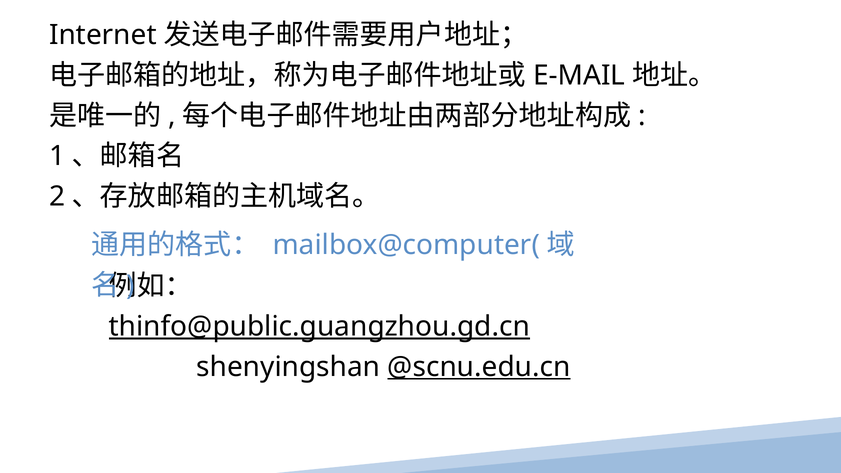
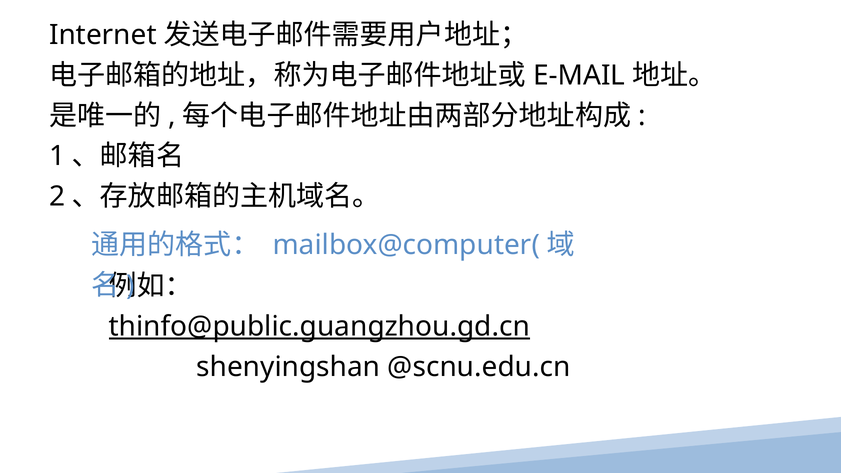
@scnu.edu.cn underline: present -> none
